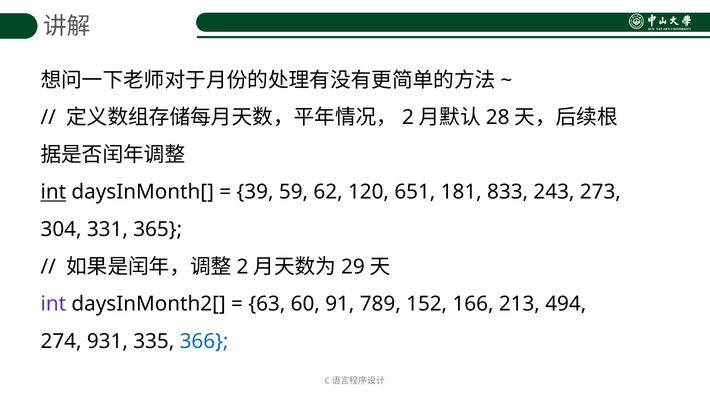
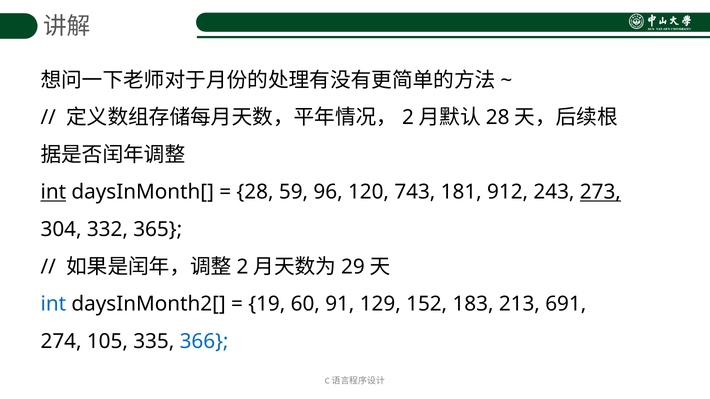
39 at (255, 192): 39 -> 28
62: 62 -> 96
651: 651 -> 743
833: 833 -> 912
273 underline: none -> present
331: 331 -> 332
int at (53, 304) colour: purple -> blue
63: 63 -> 19
789: 789 -> 129
166: 166 -> 183
494: 494 -> 691
931: 931 -> 105
